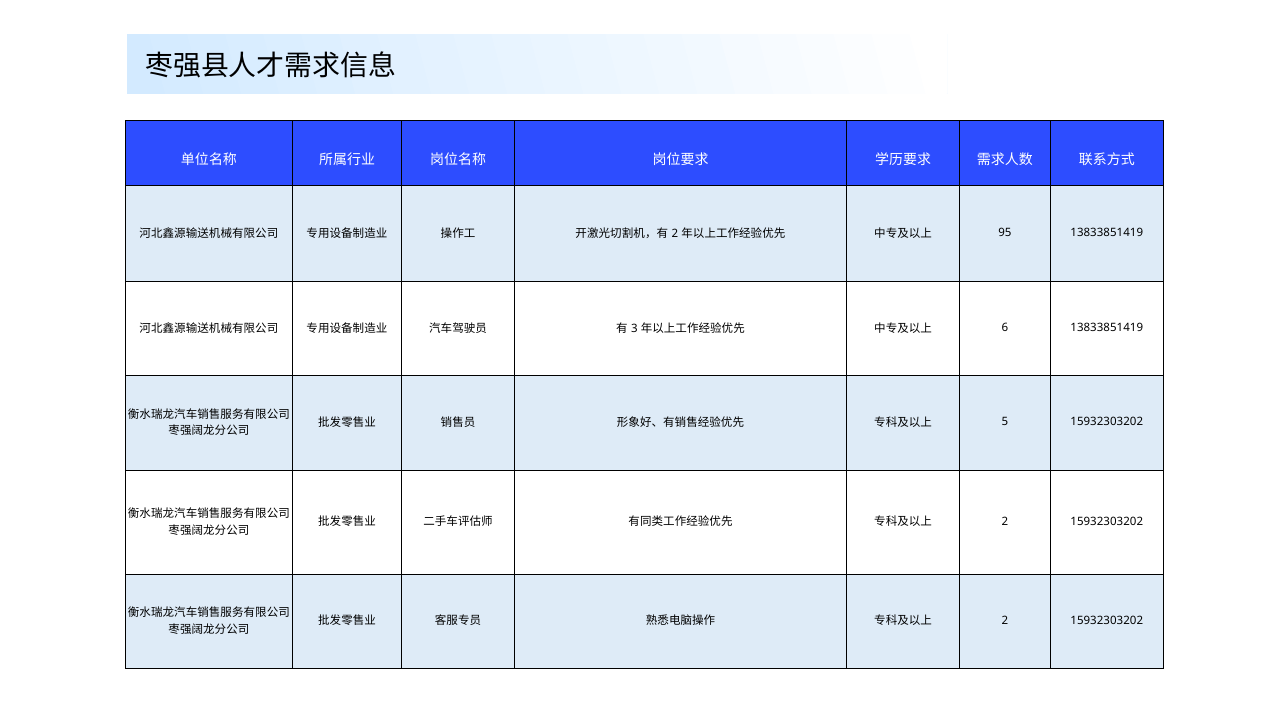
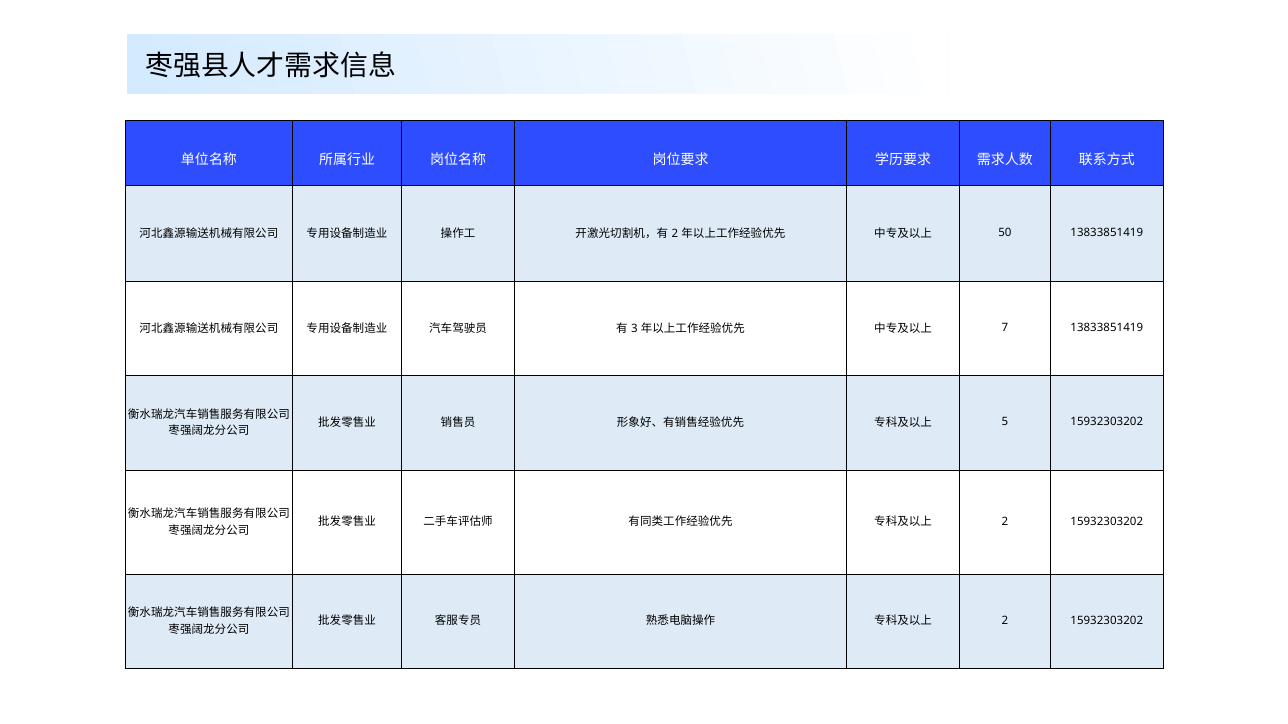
95: 95 -> 50
6: 6 -> 7
